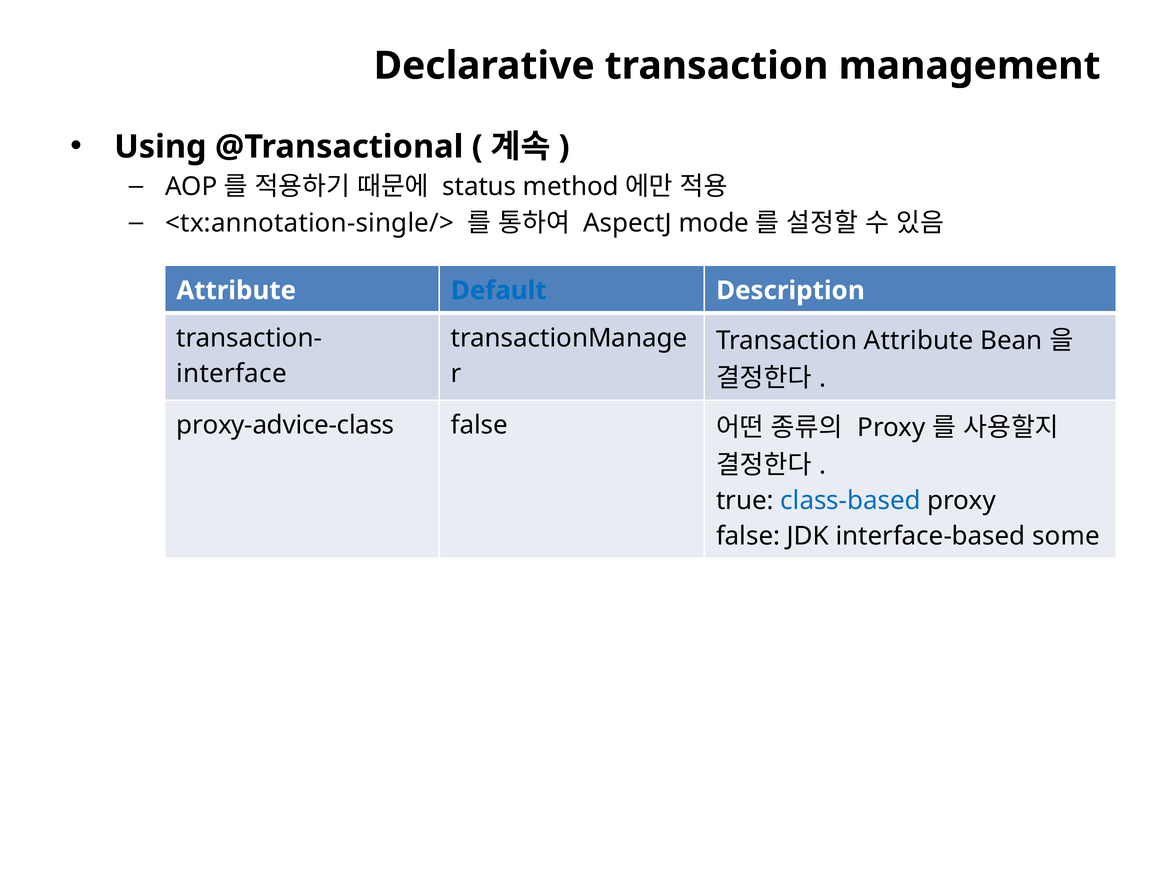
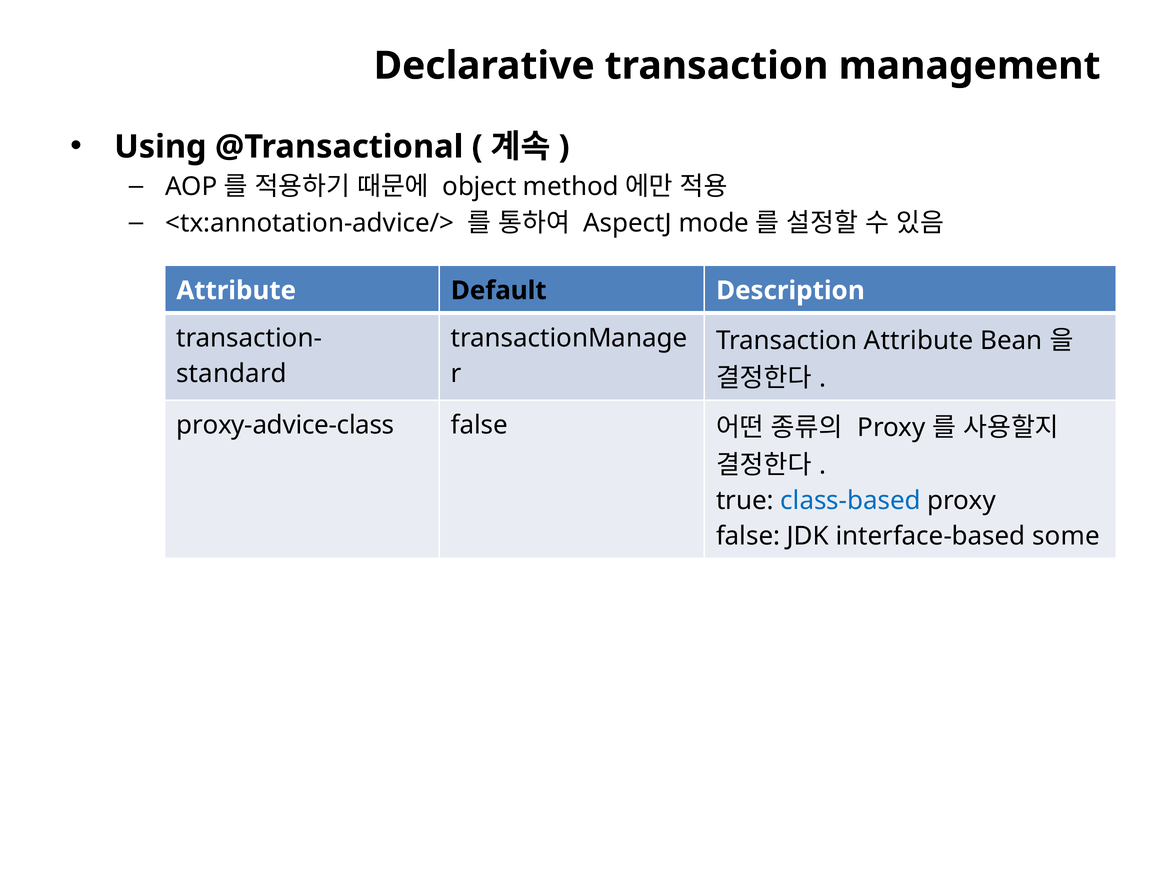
status: status -> object
<tx:annotation-single/>: <tx:annotation-single/> -> <tx:annotation-advice/>
Default colour: blue -> black
interface: interface -> standard
